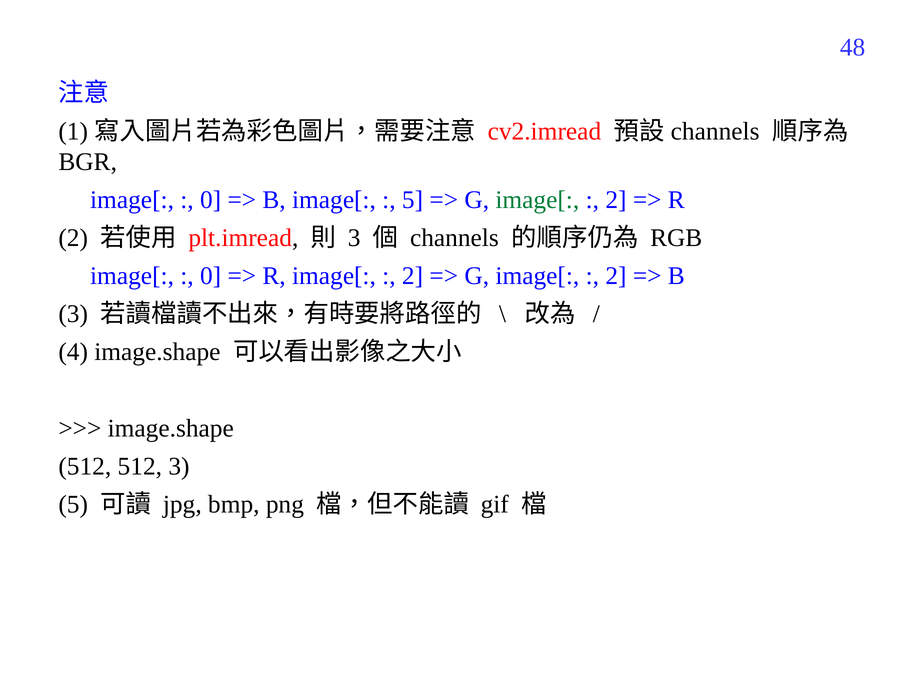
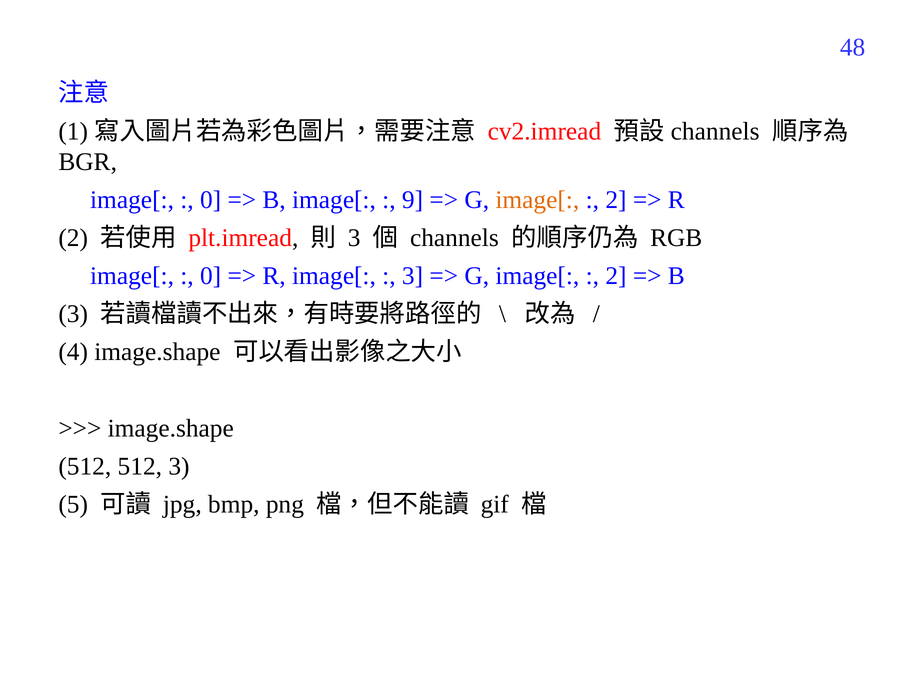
5 at (413, 200): 5 -> 9
image[ at (537, 200) colour: green -> orange
2 at (413, 276): 2 -> 3
